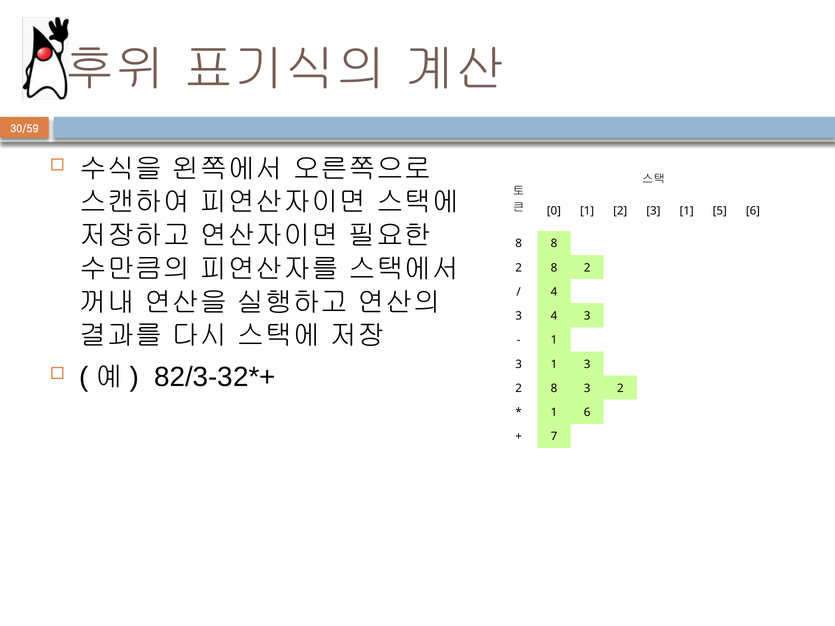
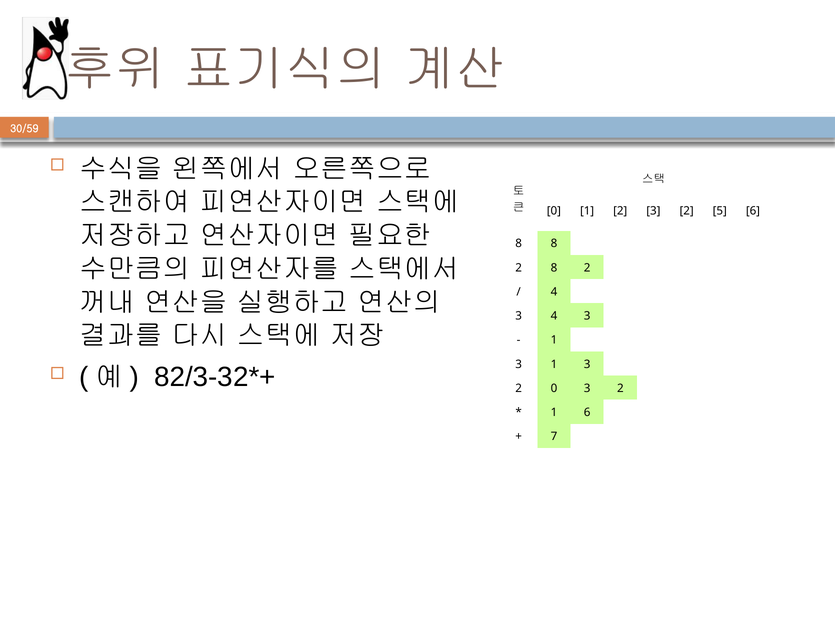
2 3 1: 1 -> 2
8 at (554, 388): 8 -> 0
